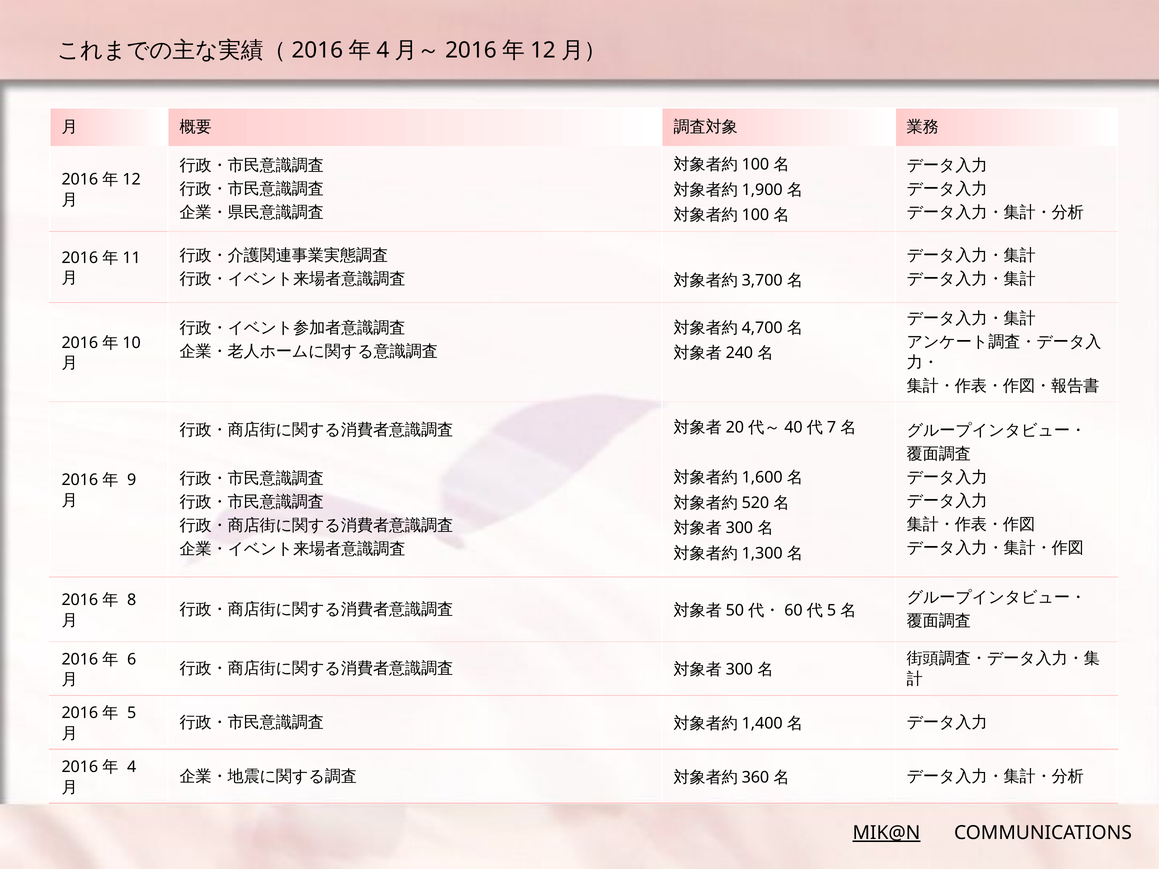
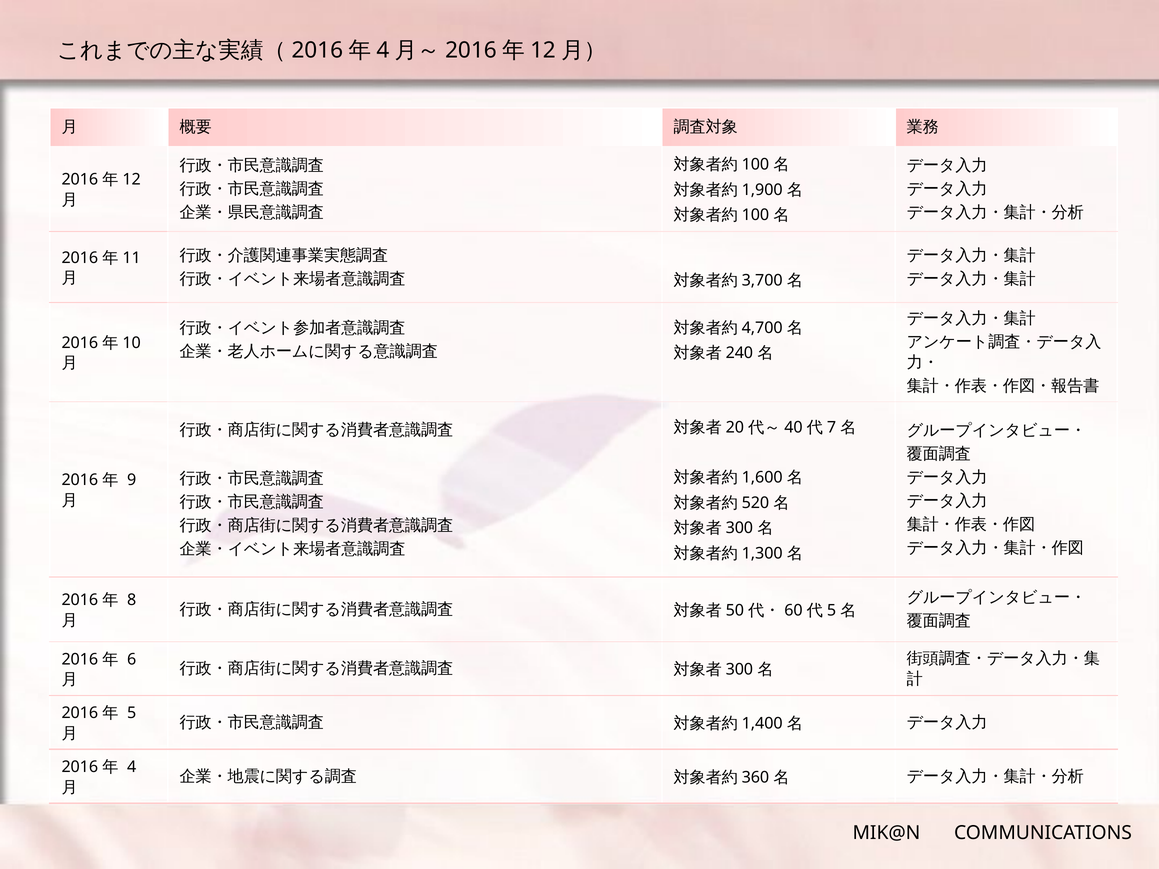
MIK@N underline: present -> none
